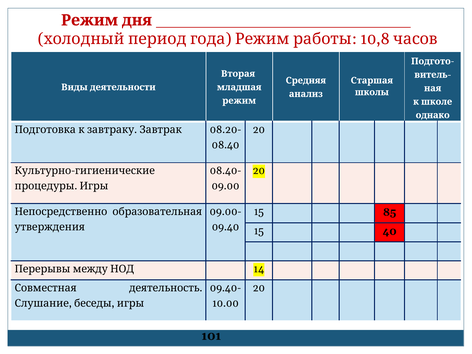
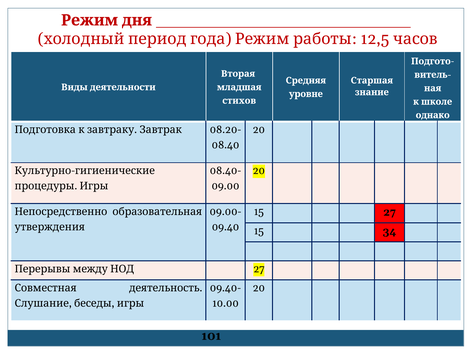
10,8: 10,8 -> 12,5
школы: школы -> знание
анализ: анализ -> уровне
режим: режим -> стихов
15 85: 85 -> 27
40: 40 -> 34
14 at (259, 269): 14 -> 27
